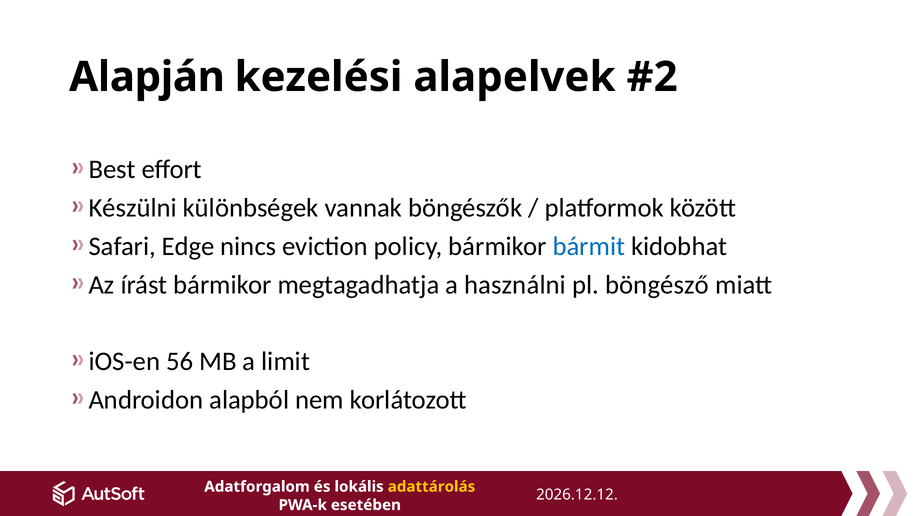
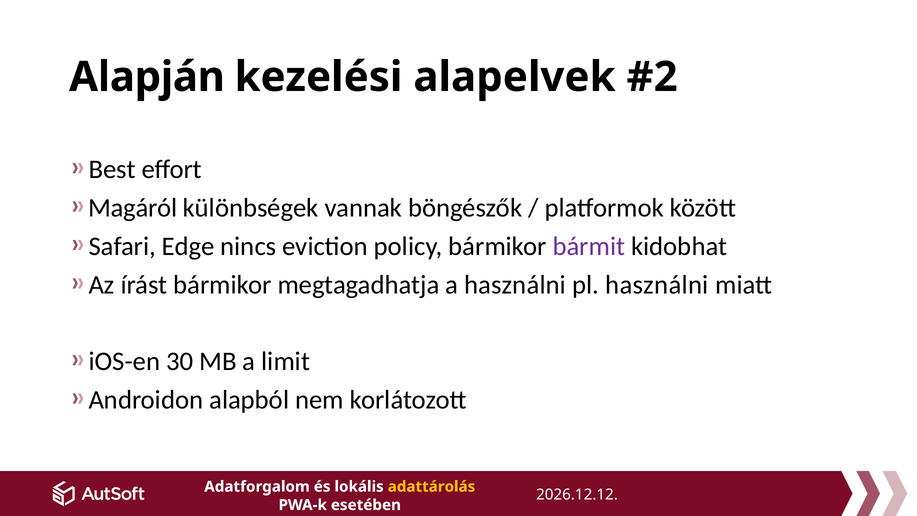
Készülni: Készülni -> Magáról
bármit colour: blue -> purple
pl böngésző: böngésző -> használni
56: 56 -> 30
